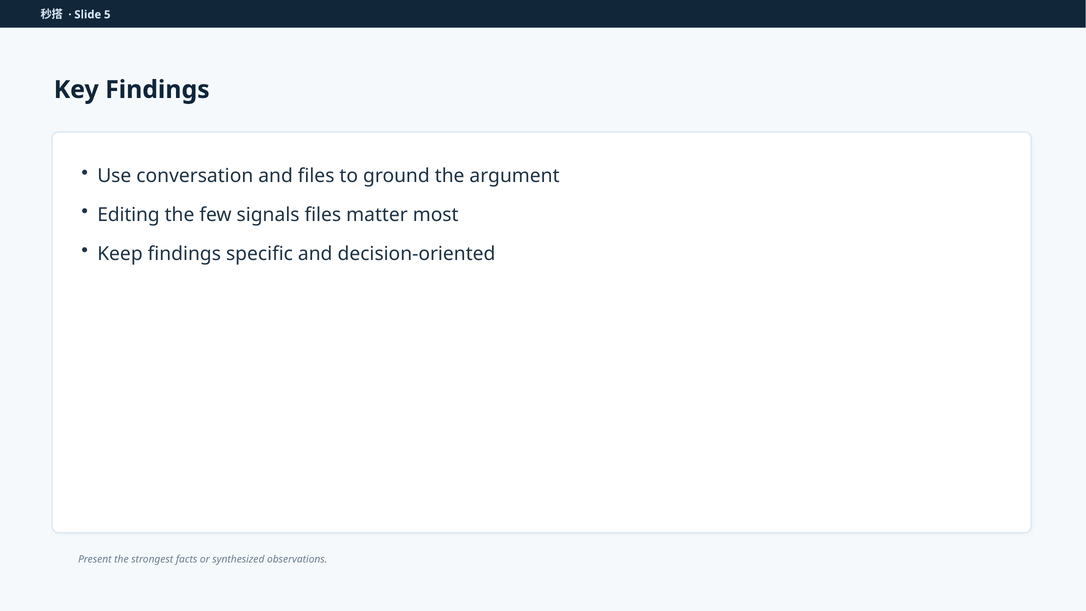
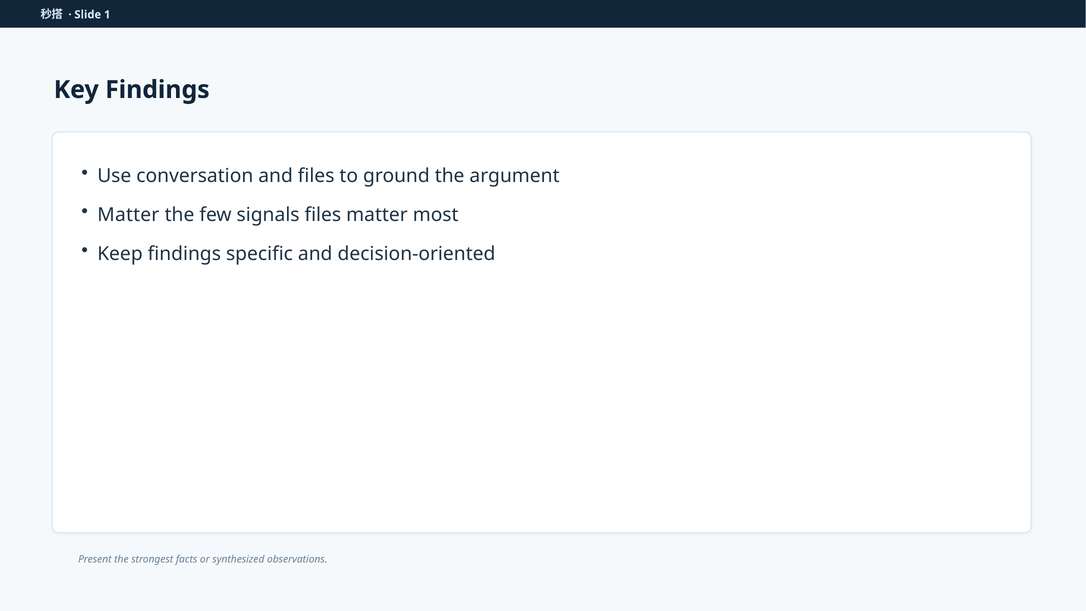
5: 5 -> 1
Editing at (128, 215): Editing -> Matter
